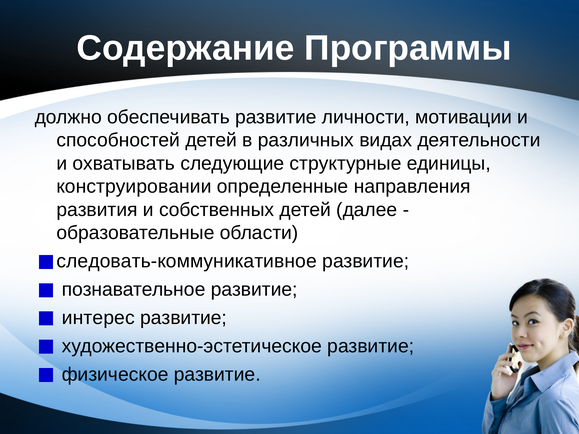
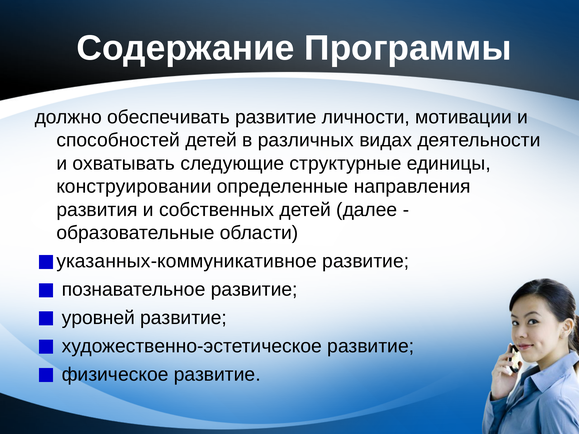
следовать-коммуникативное: следовать-коммуникативное -> указанных-коммуникативное
интерес: интерес -> уровней
